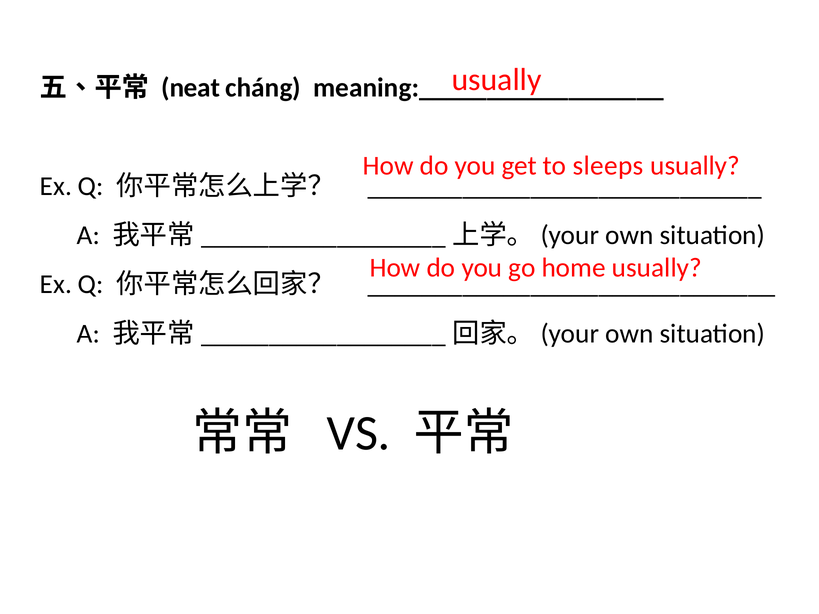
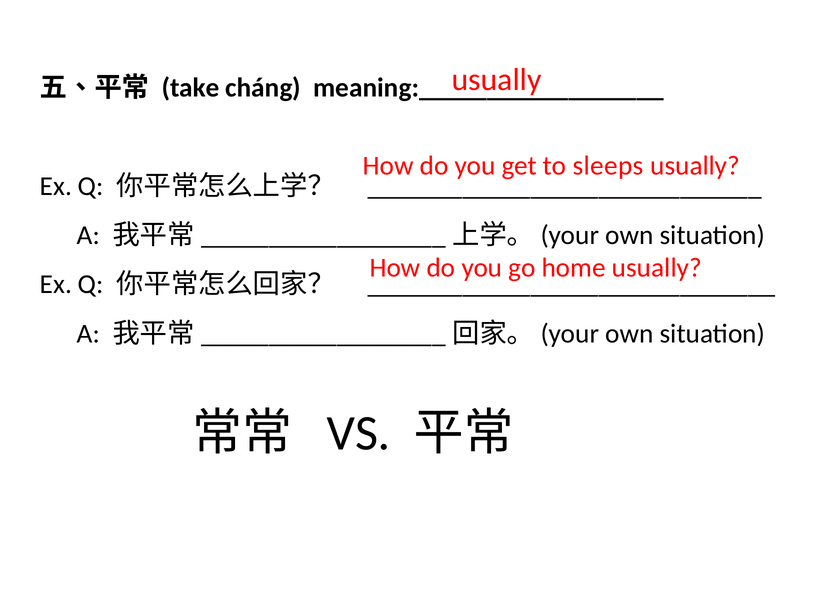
neat: neat -> take
